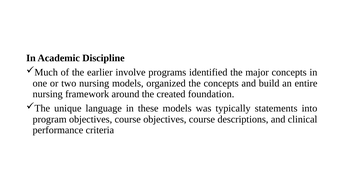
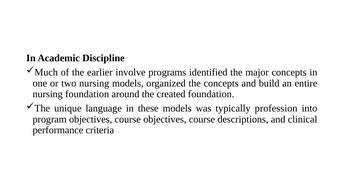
nursing framework: framework -> foundation
statements: statements -> profession
